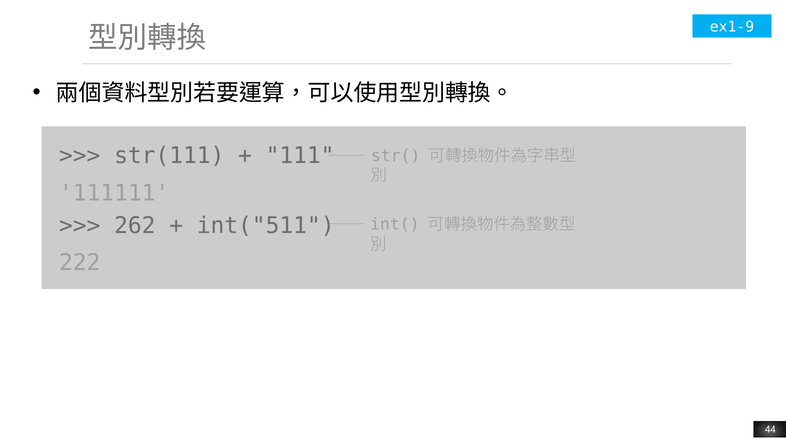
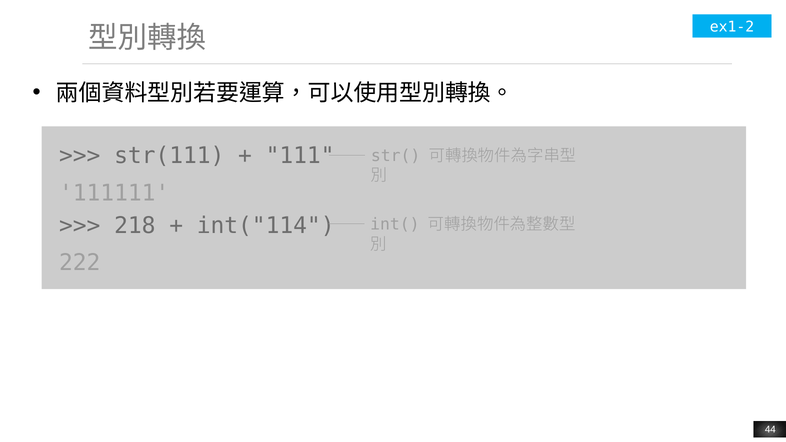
ex1-9: ex1-9 -> ex1-2
262: 262 -> 218
int("511: int("511 -> int("114
